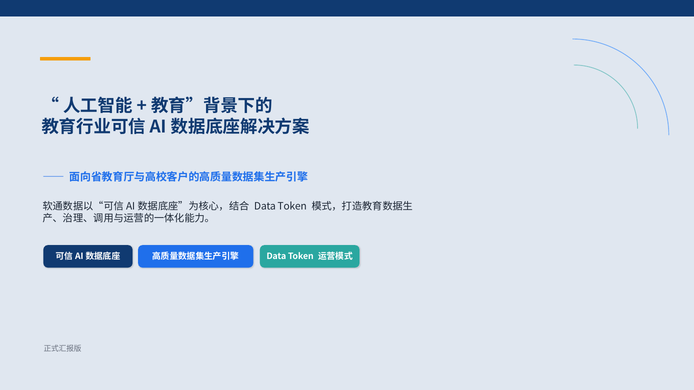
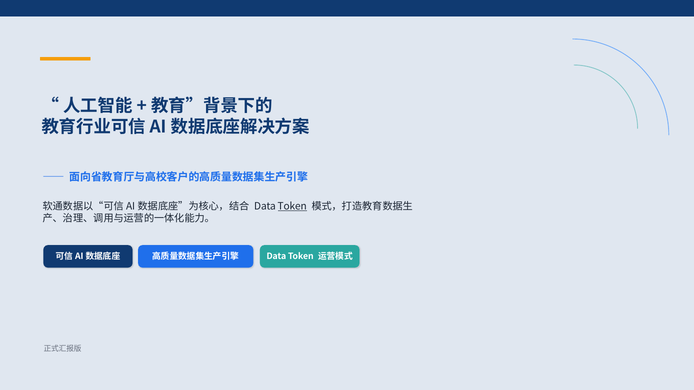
Token at (293, 206) underline: none -> present
